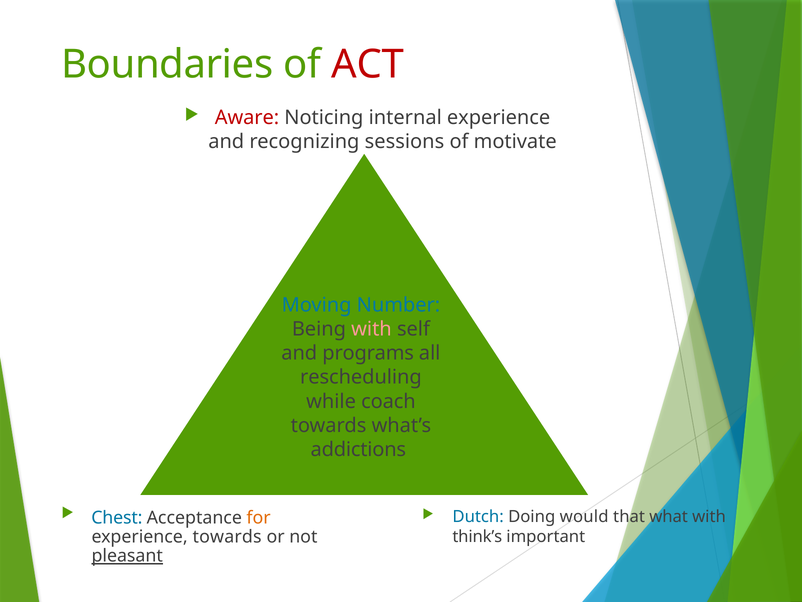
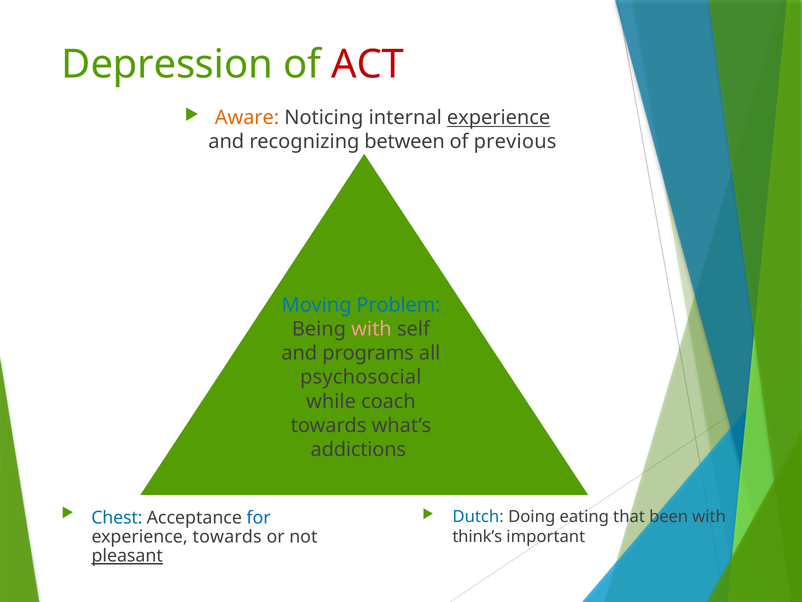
Boundaries: Boundaries -> Depression
Aware colour: red -> orange
experience at (499, 118) underline: none -> present
sessions: sessions -> between
motivate: motivate -> previous
Number: Number -> Problem
rescheduling: rescheduling -> psychosocial
for colour: orange -> blue
would: would -> eating
what: what -> been
